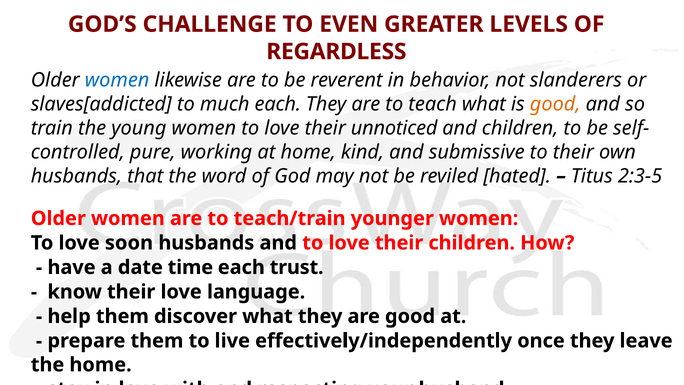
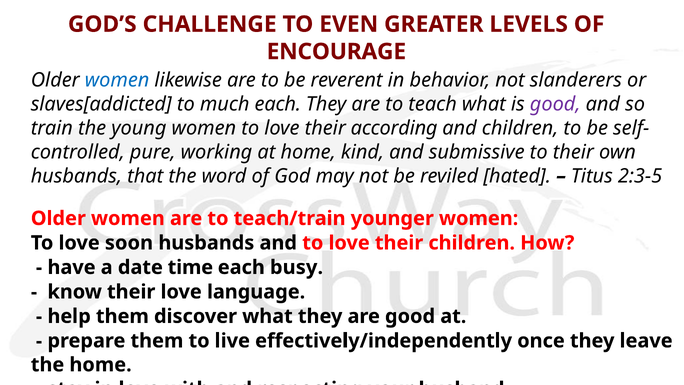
REGARDLESS: REGARDLESS -> ENCOURAGE
good at (555, 104) colour: orange -> purple
unnoticed: unnoticed -> according
trust: trust -> busy
